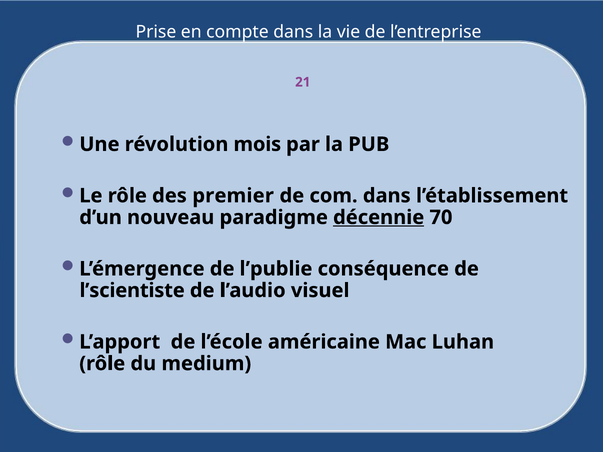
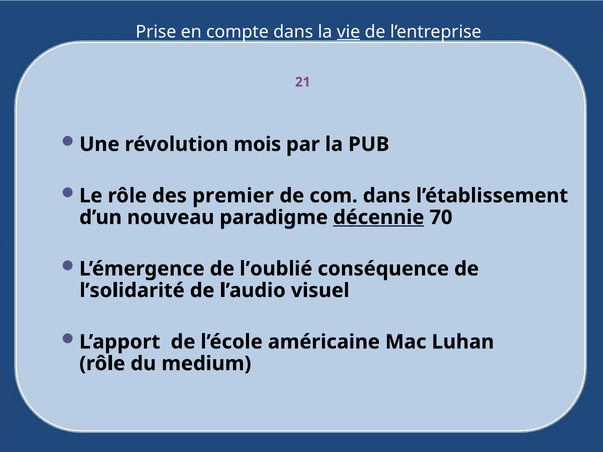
vie underline: none -> present
l’publie: l’publie -> l’oublié
l’scientiste: l’scientiste -> l’solidarité
